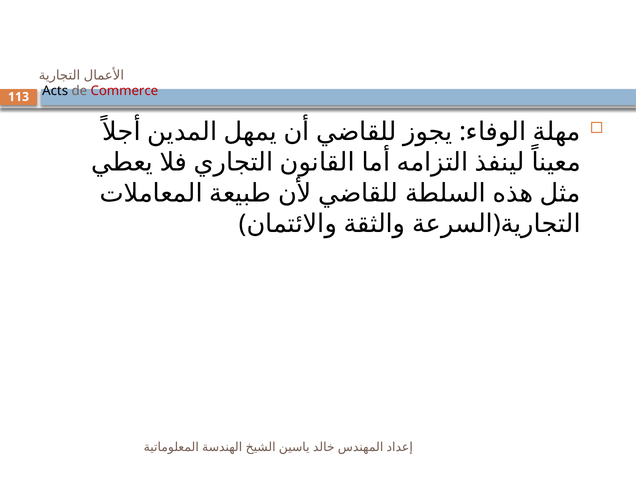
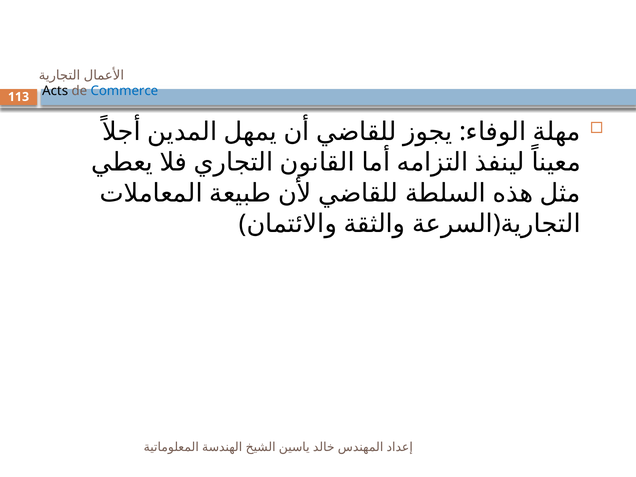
Commerce colour: red -> blue
